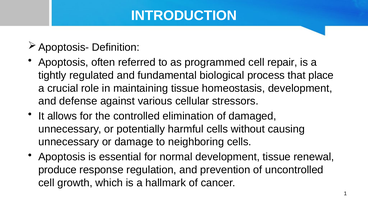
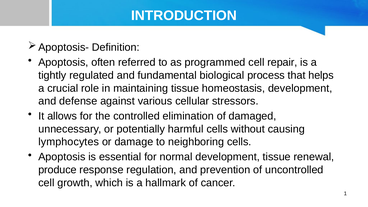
place: place -> helps
unnecessary at (69, 142): unnecessary -> lymphocytes
